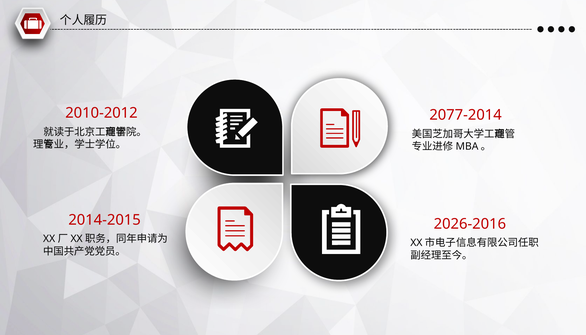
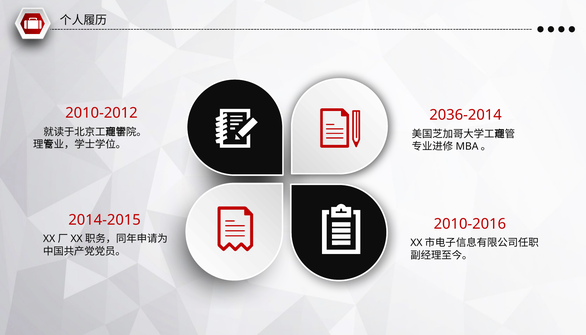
2077-2014: 2077-2014 -> 2036-2014
2026-2016: 2026-2016 -> 2010-2016
